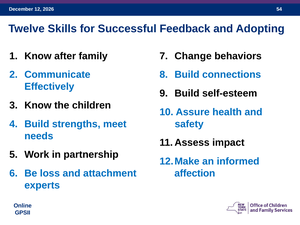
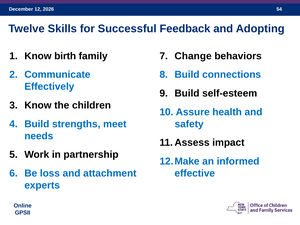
after: after -> birth
affection: affection -> effective
